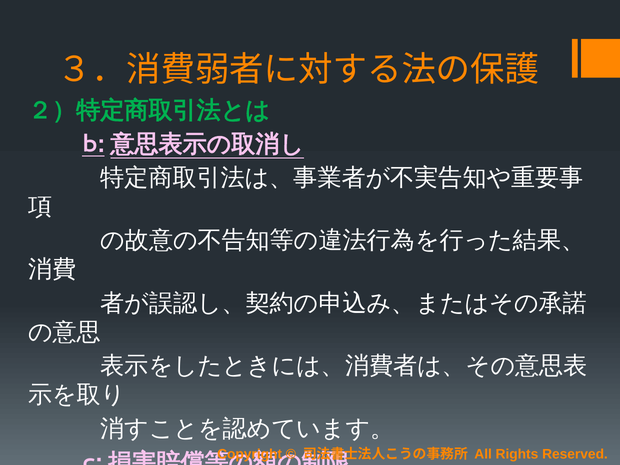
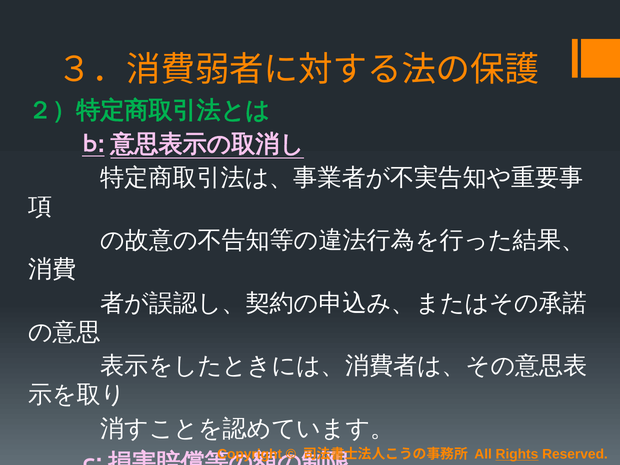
Rights underline: none -> present
